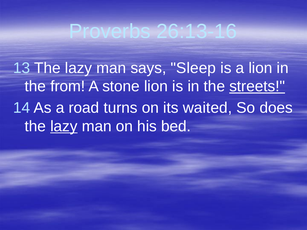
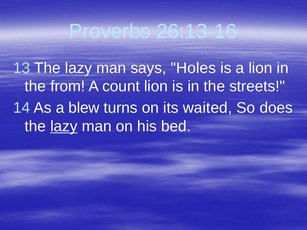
Sleep: Sleep -> Holes
stone: stone -> count
streets underline: present -> none
road: road -> blew
